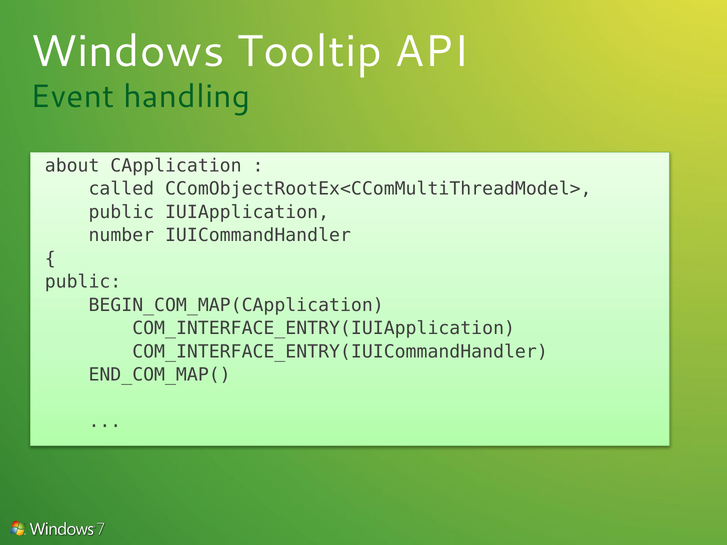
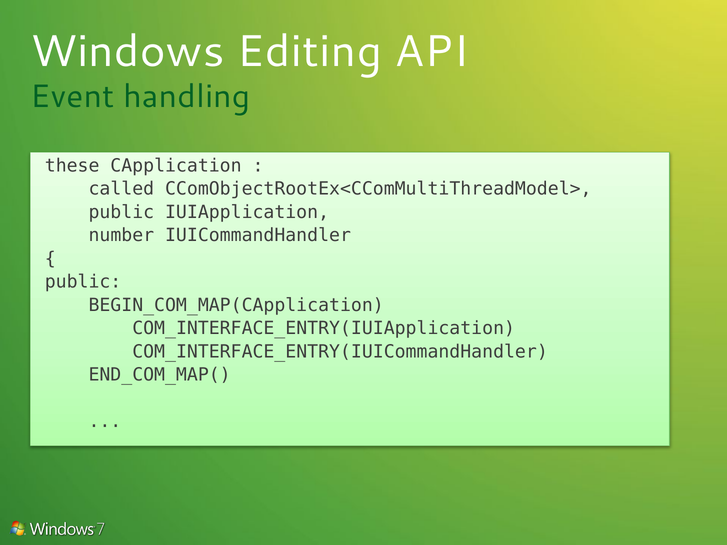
Tooltip: Tooltip -> Editing
about: about -> these
